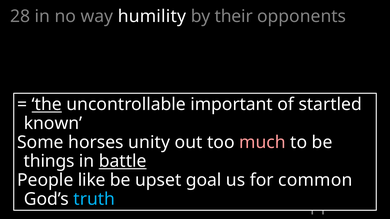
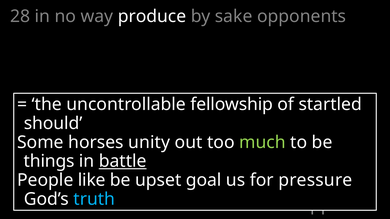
humility: humility -> produce
their: their -> sake
the underline: present -> none
important: important -> fellowship
known: known -> should
much colour: pink -> light green
common: common -> pressure
